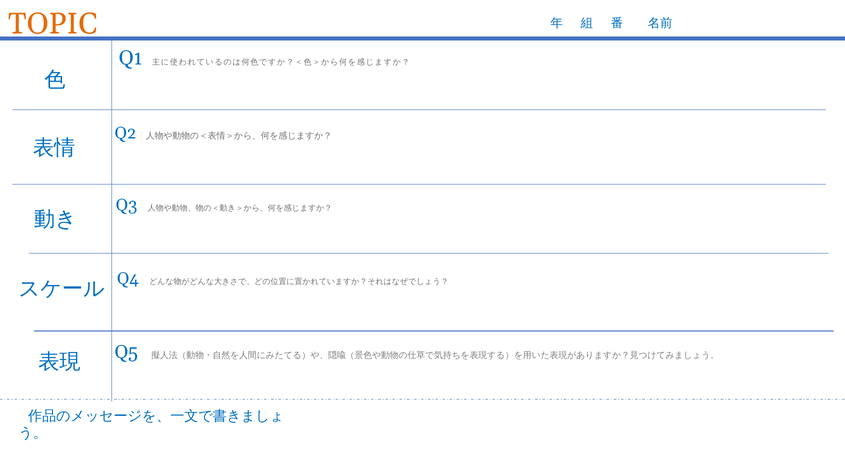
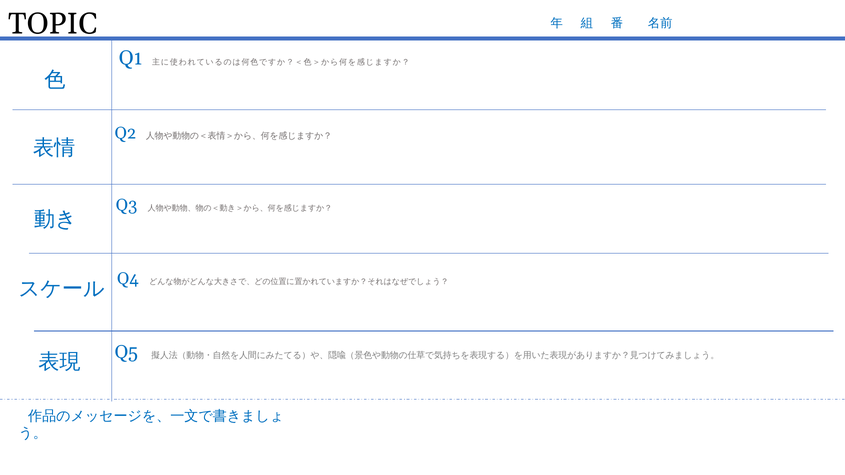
TOPIC colour: orange -> black
